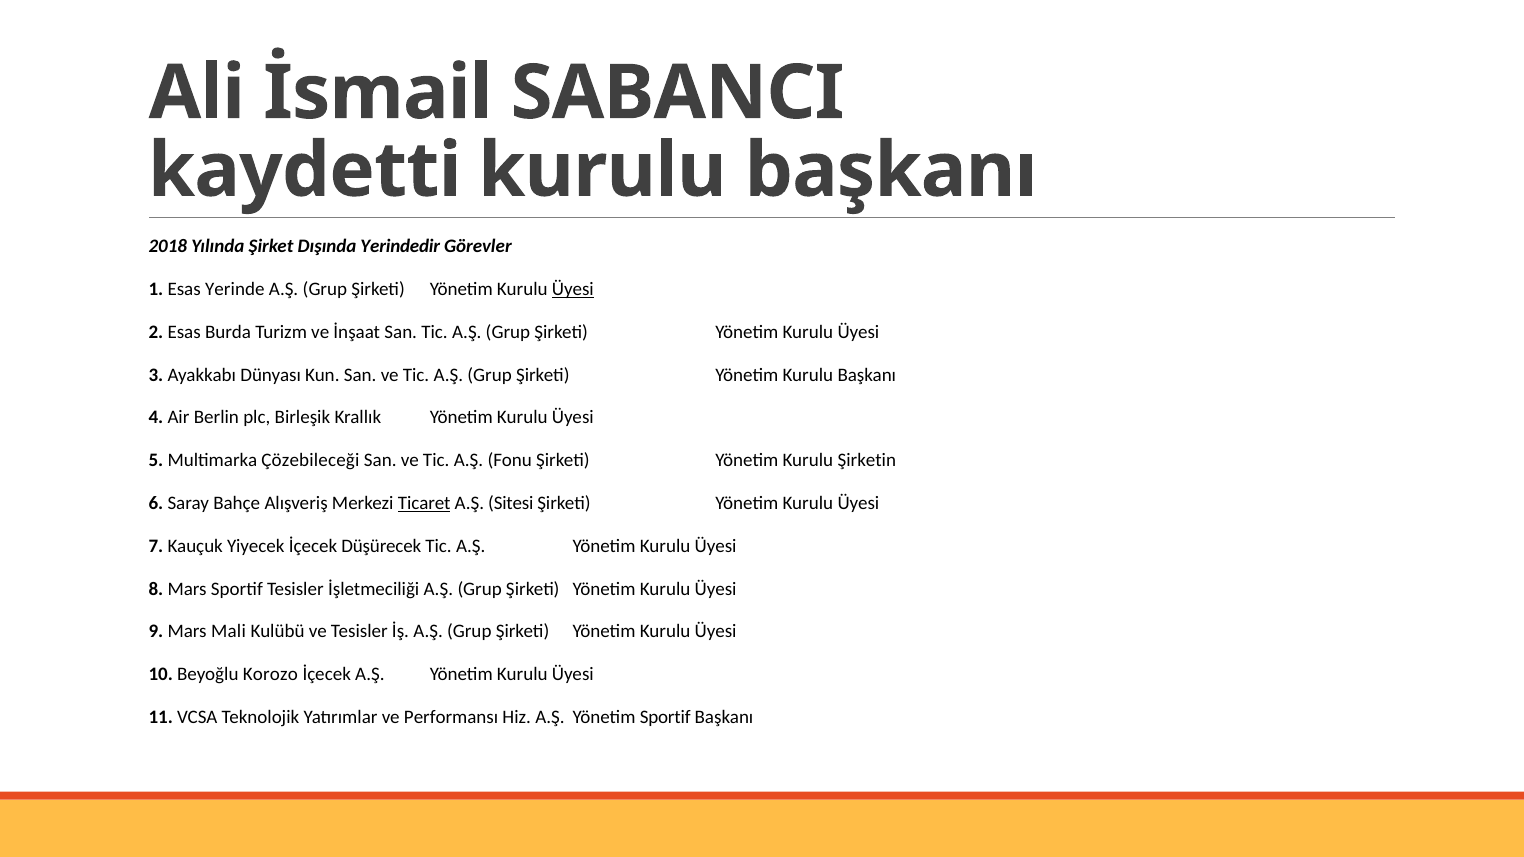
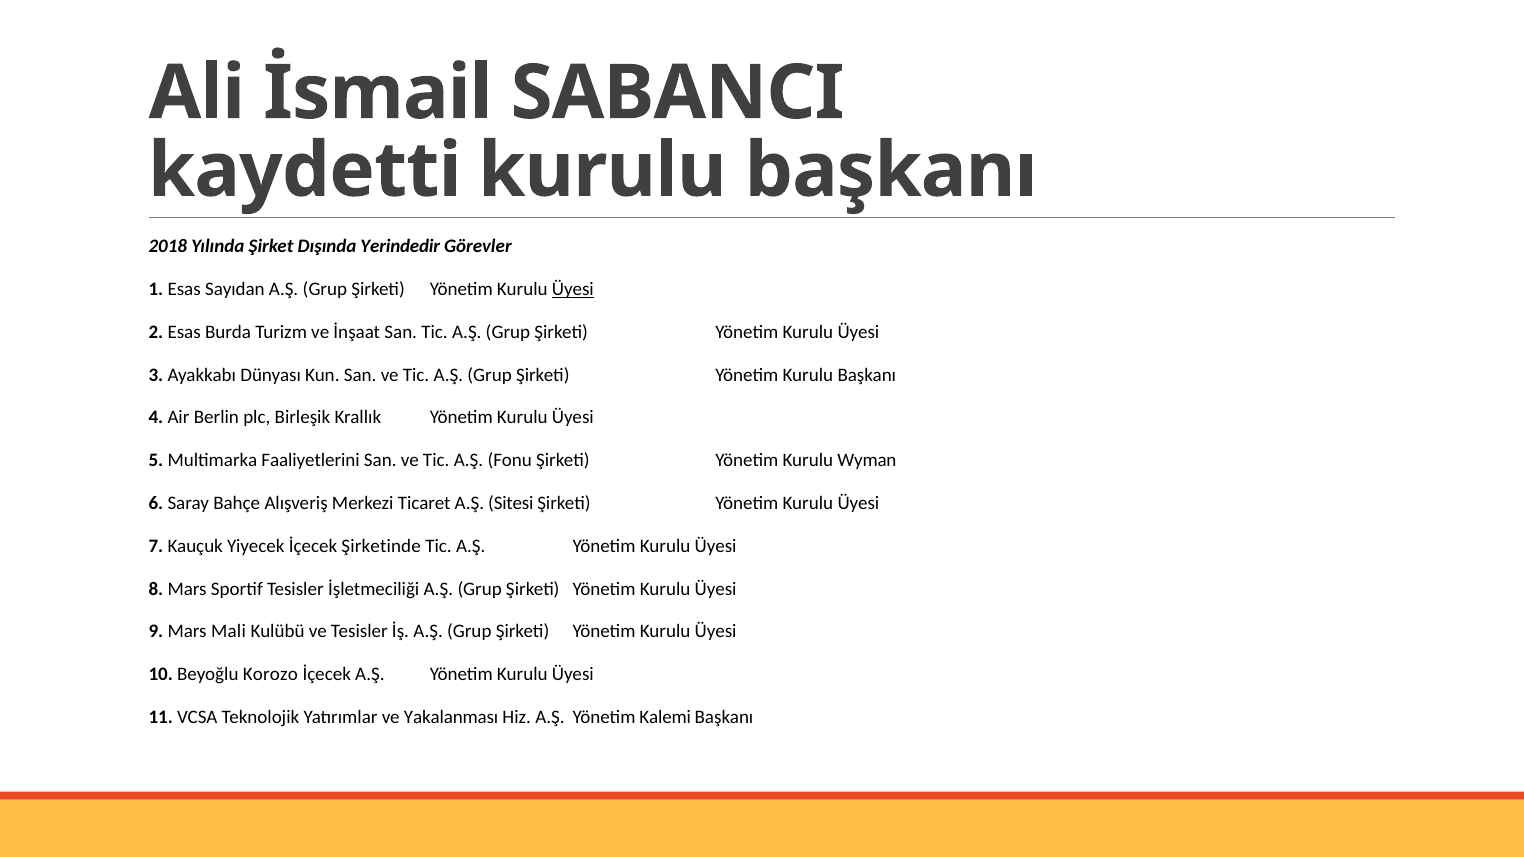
Yerinde: Yerinde -> Sayıdan
Çözebileceği: Çözebileceği -> Faaliyetlerini
Şirketin: Şirketin -> Wyman
Ticaret underline: present -> none
Düşürecek: Düşürecek -> Şirketinde
Performansı: Performansı -> Yakalanması
Yönetim Sportif: Sportif -> Kalemi
